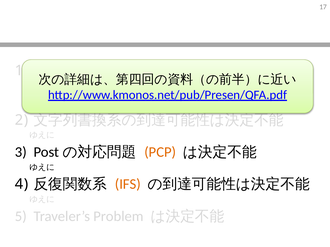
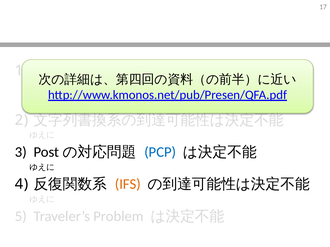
PCP colour: orange -> blue
